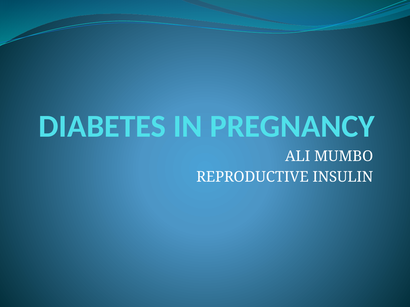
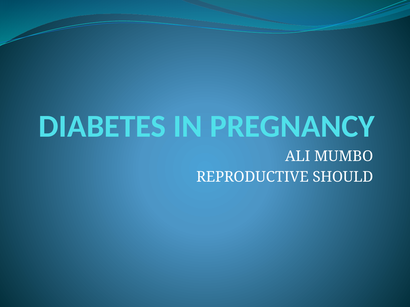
INSULIN: INSULIN -> SHOULD
